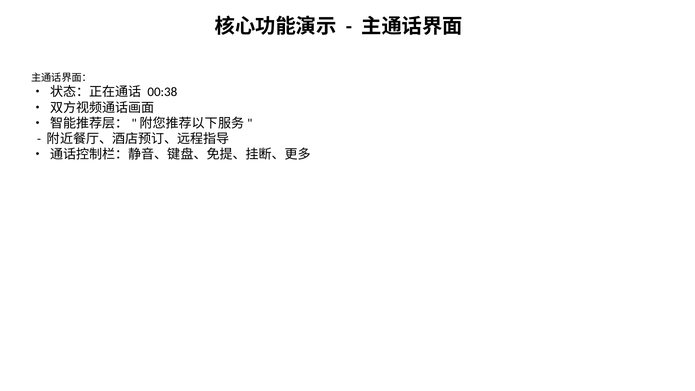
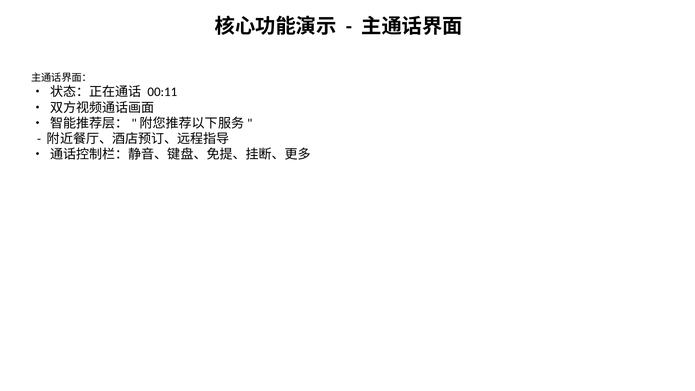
00:38: 00:38 -> 00:11
